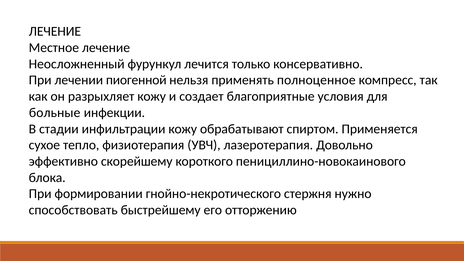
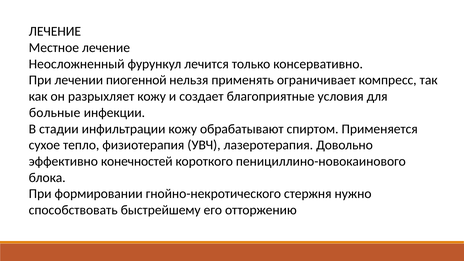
полноценное: полноценное -> ограничивает
скорейшему: скорейшему -> конечностей
